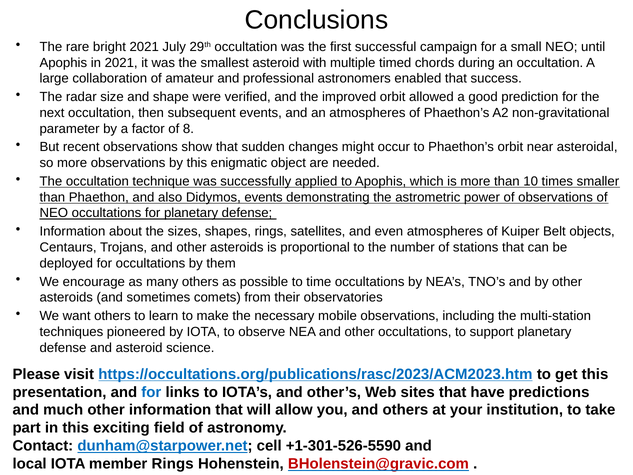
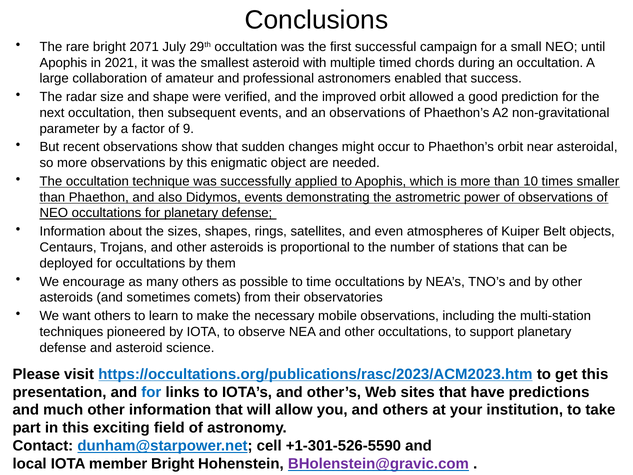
bright 2021: 2021 -> 2071
an atmospheres: atmospheres -> observations
8: 8 -> 9
member Rings: Rings -> Bright
BHolenstein@gravic.com colour: red -> purple
